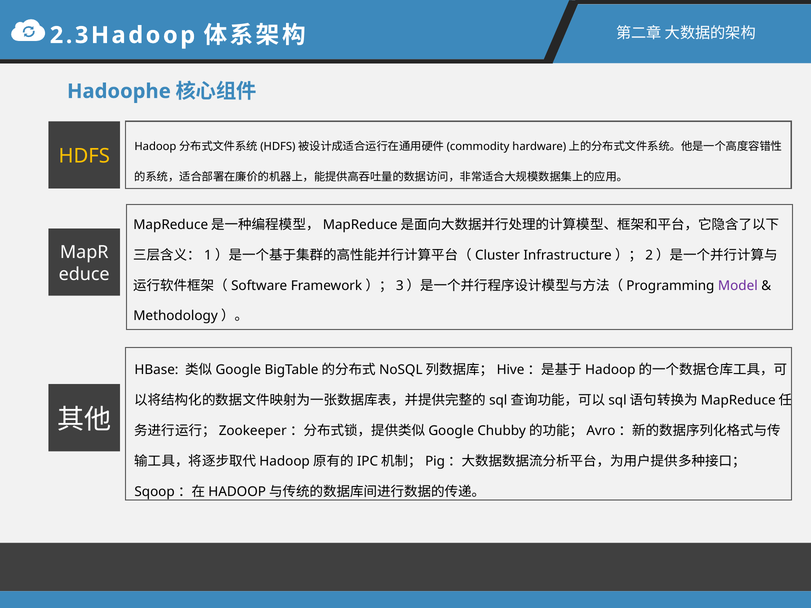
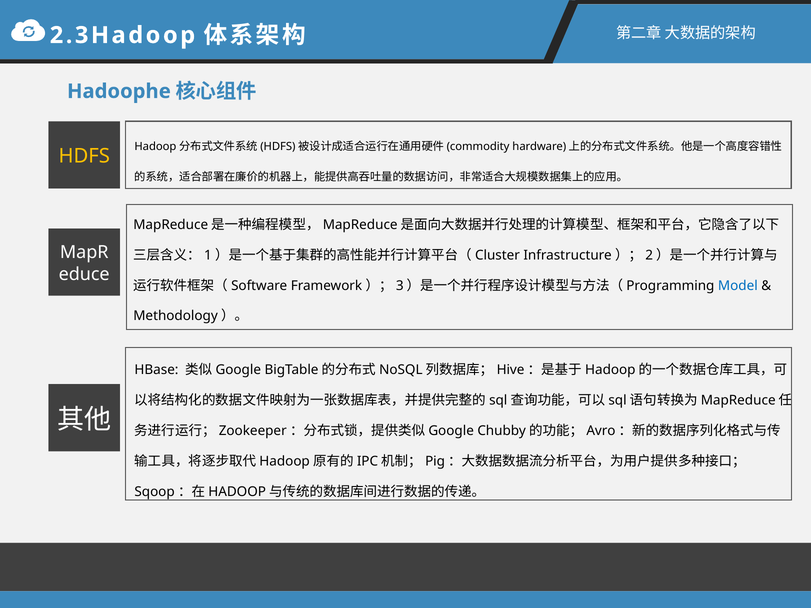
Model colour: purple -> blue
